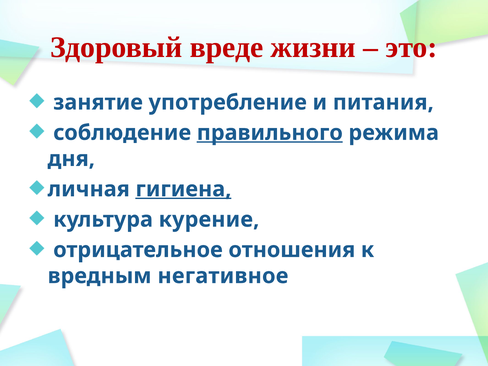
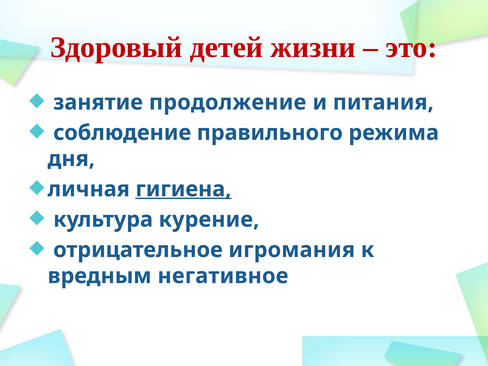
вреде: вреде -> детей
употребление: употребление -> продолжение
правильного underline: present -> none
отношения: отношения -> игромания
